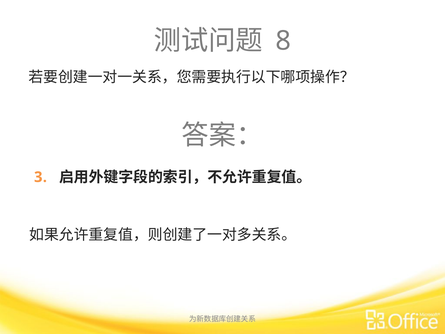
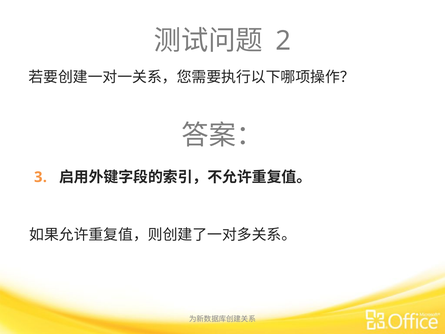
8: 8 -> 2
